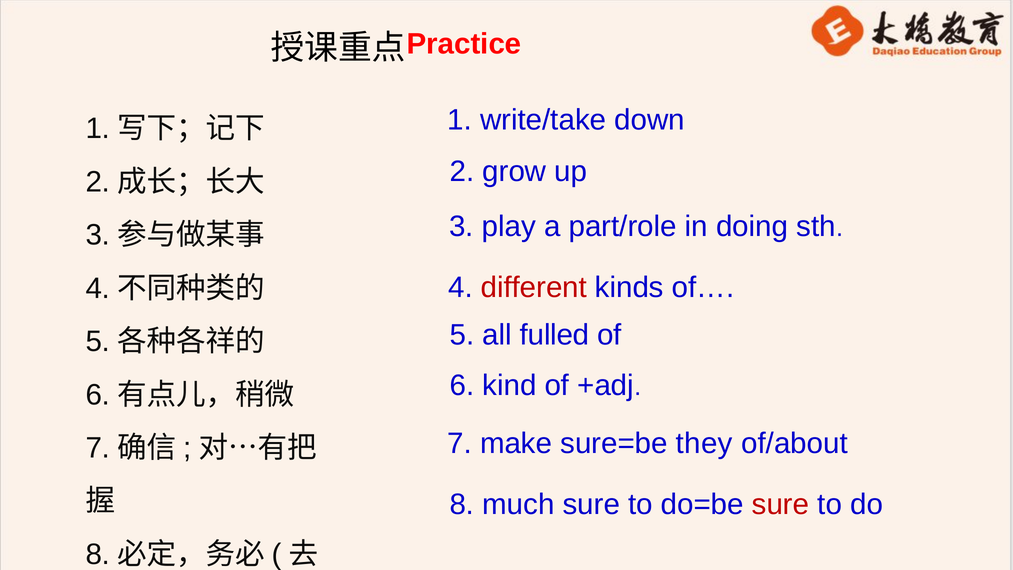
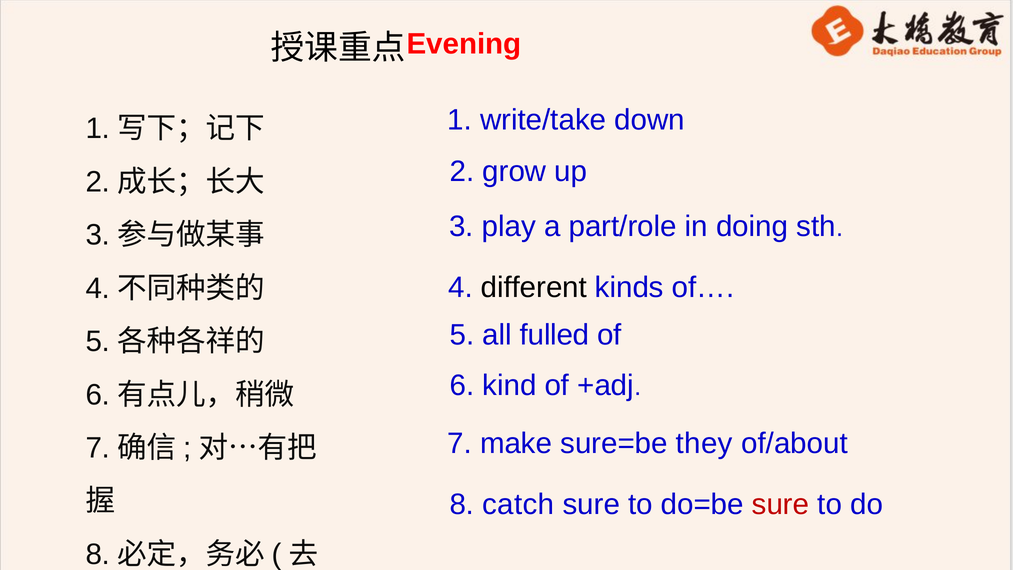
Practice: Practice -> Evening
different colour: red -> black
much: much -> catch
